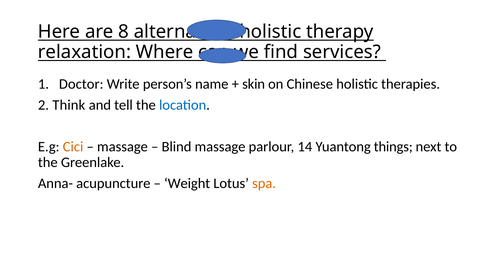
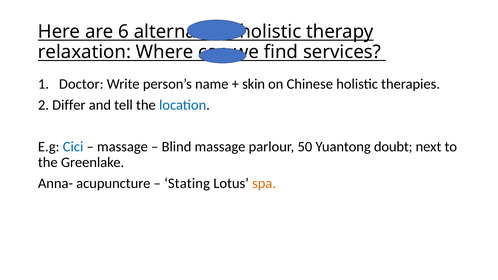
8: 8 -> 6
Think: Think -> Differ
Cici colour: orange -> blue
14: 14 -> 50
things: things -> doubt
Weight: Weight -> Stating
